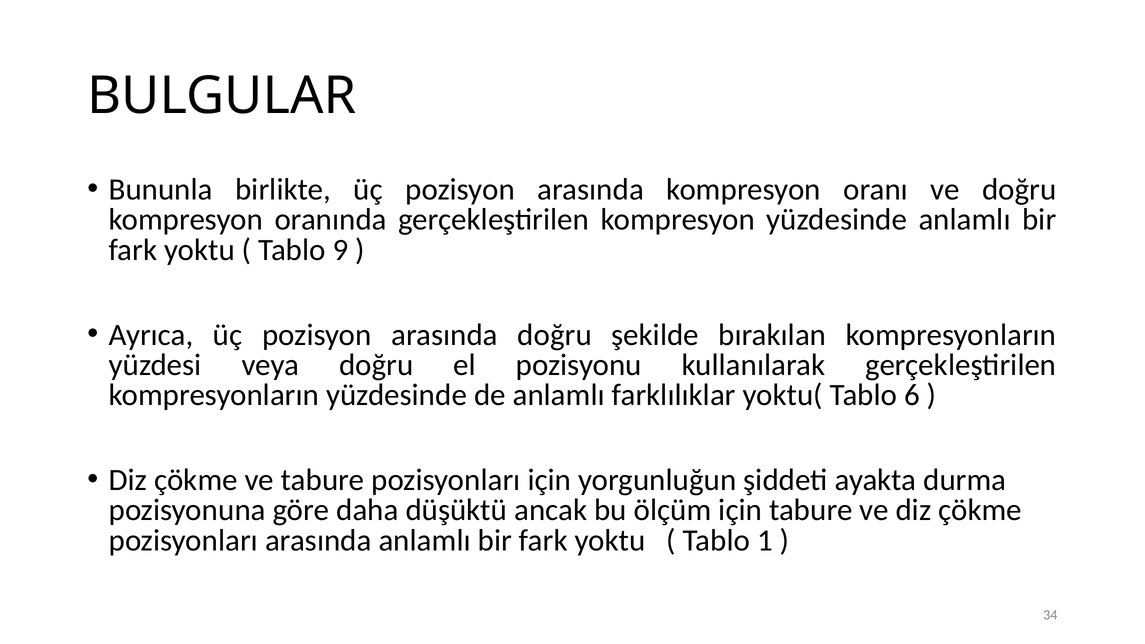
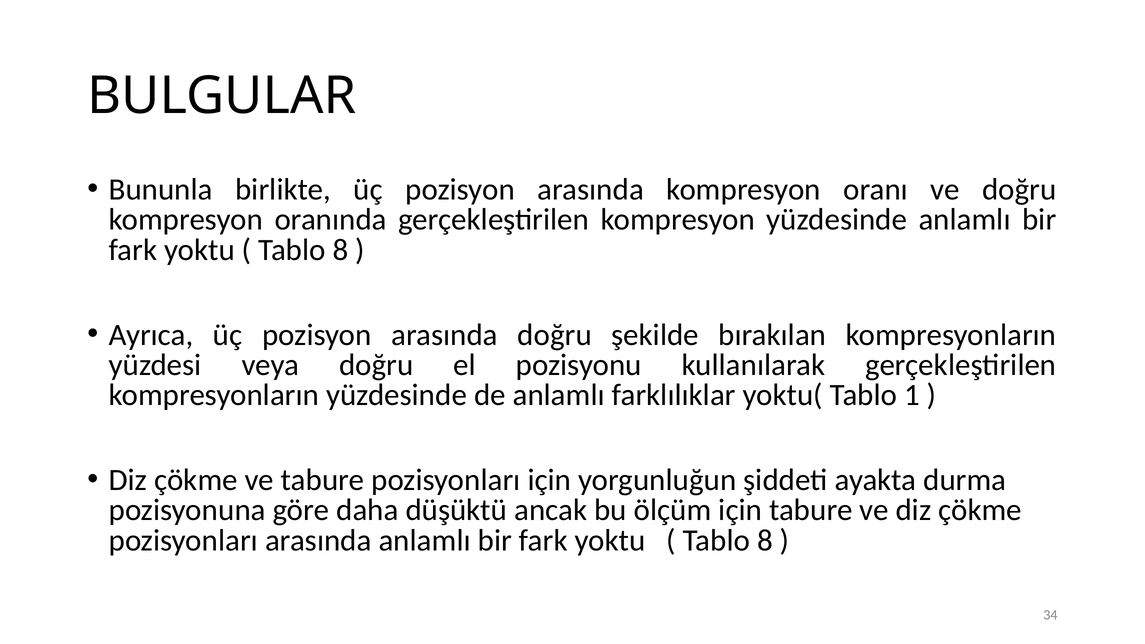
9 at (341, 250): 9 -> 8
6: 6 -> 1
1 at (765, 540): 1 -> 8
